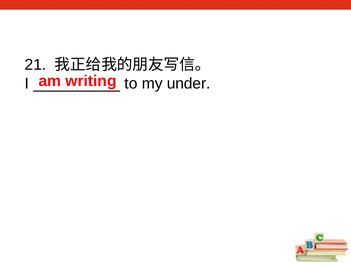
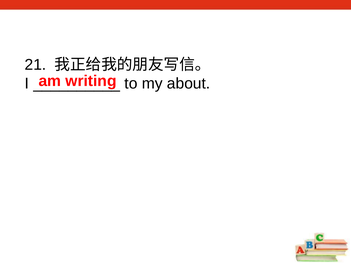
under: under -> about
